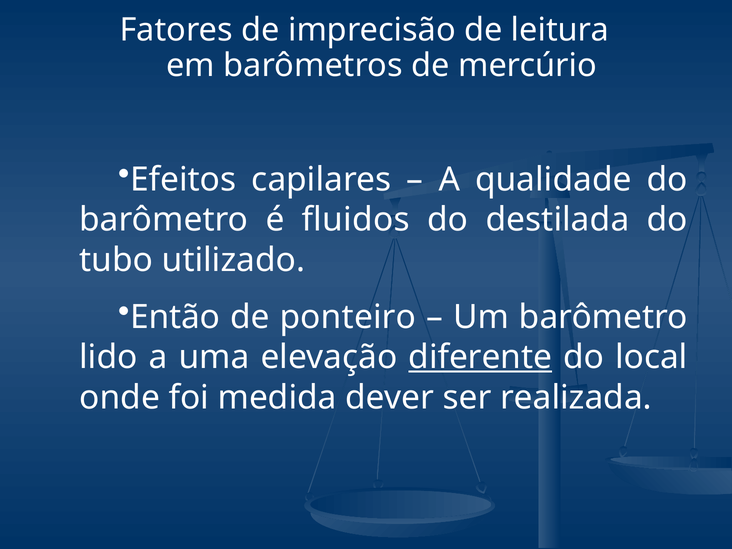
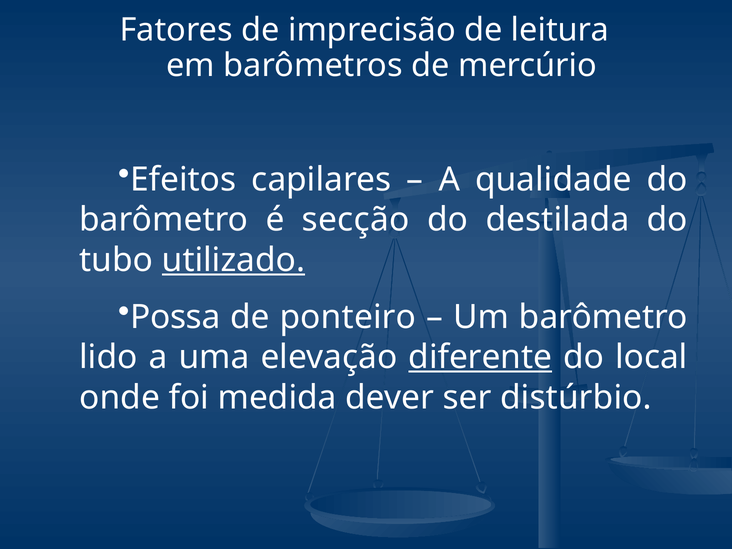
fluidos: fluidos -> secção
utilizado underline: none -> present
Então: Então -> Possa
realizada: realizada -> distúrbio
